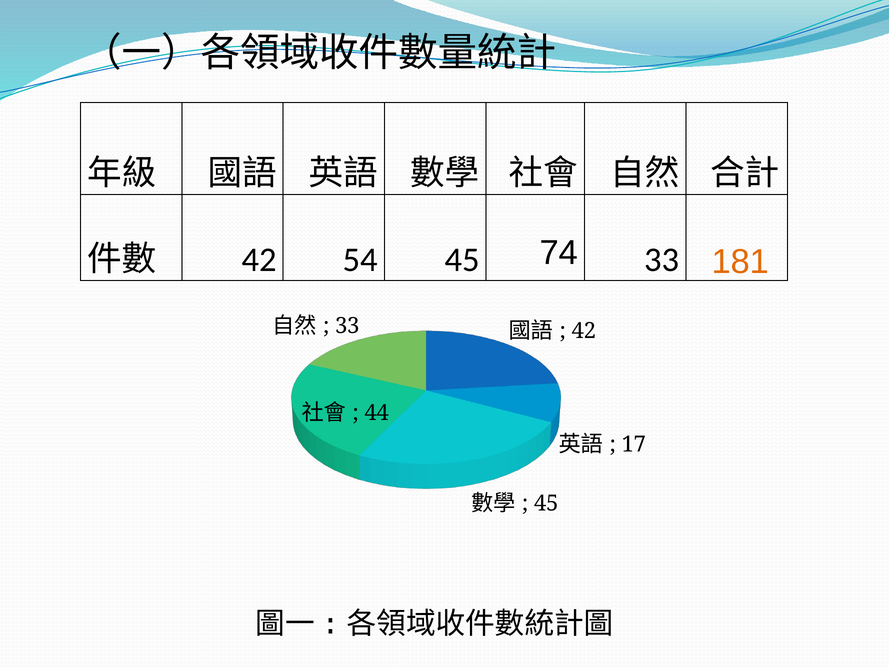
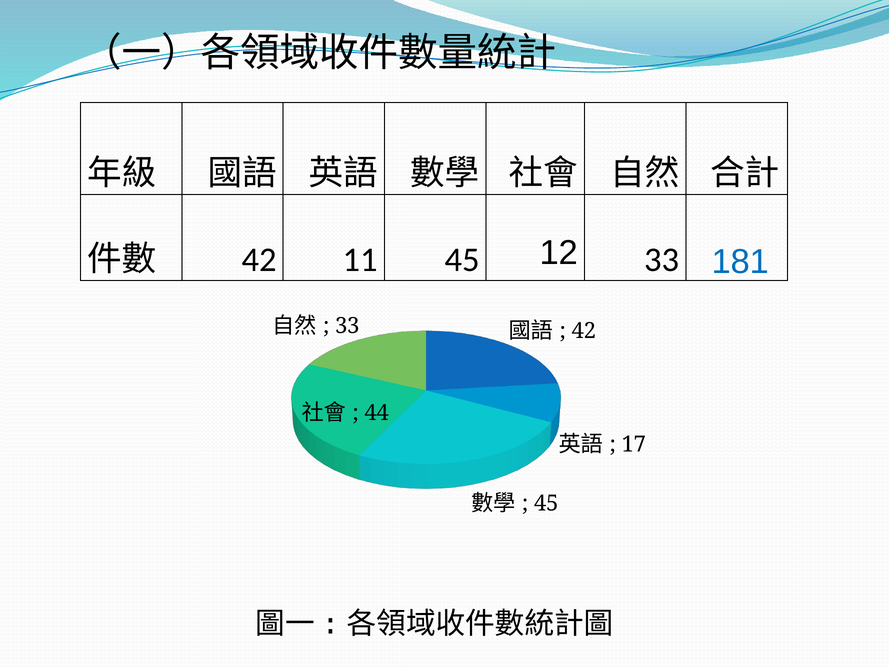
54: 54 -> 11
74: 74 -> 12
181 colour: orange -> blue
